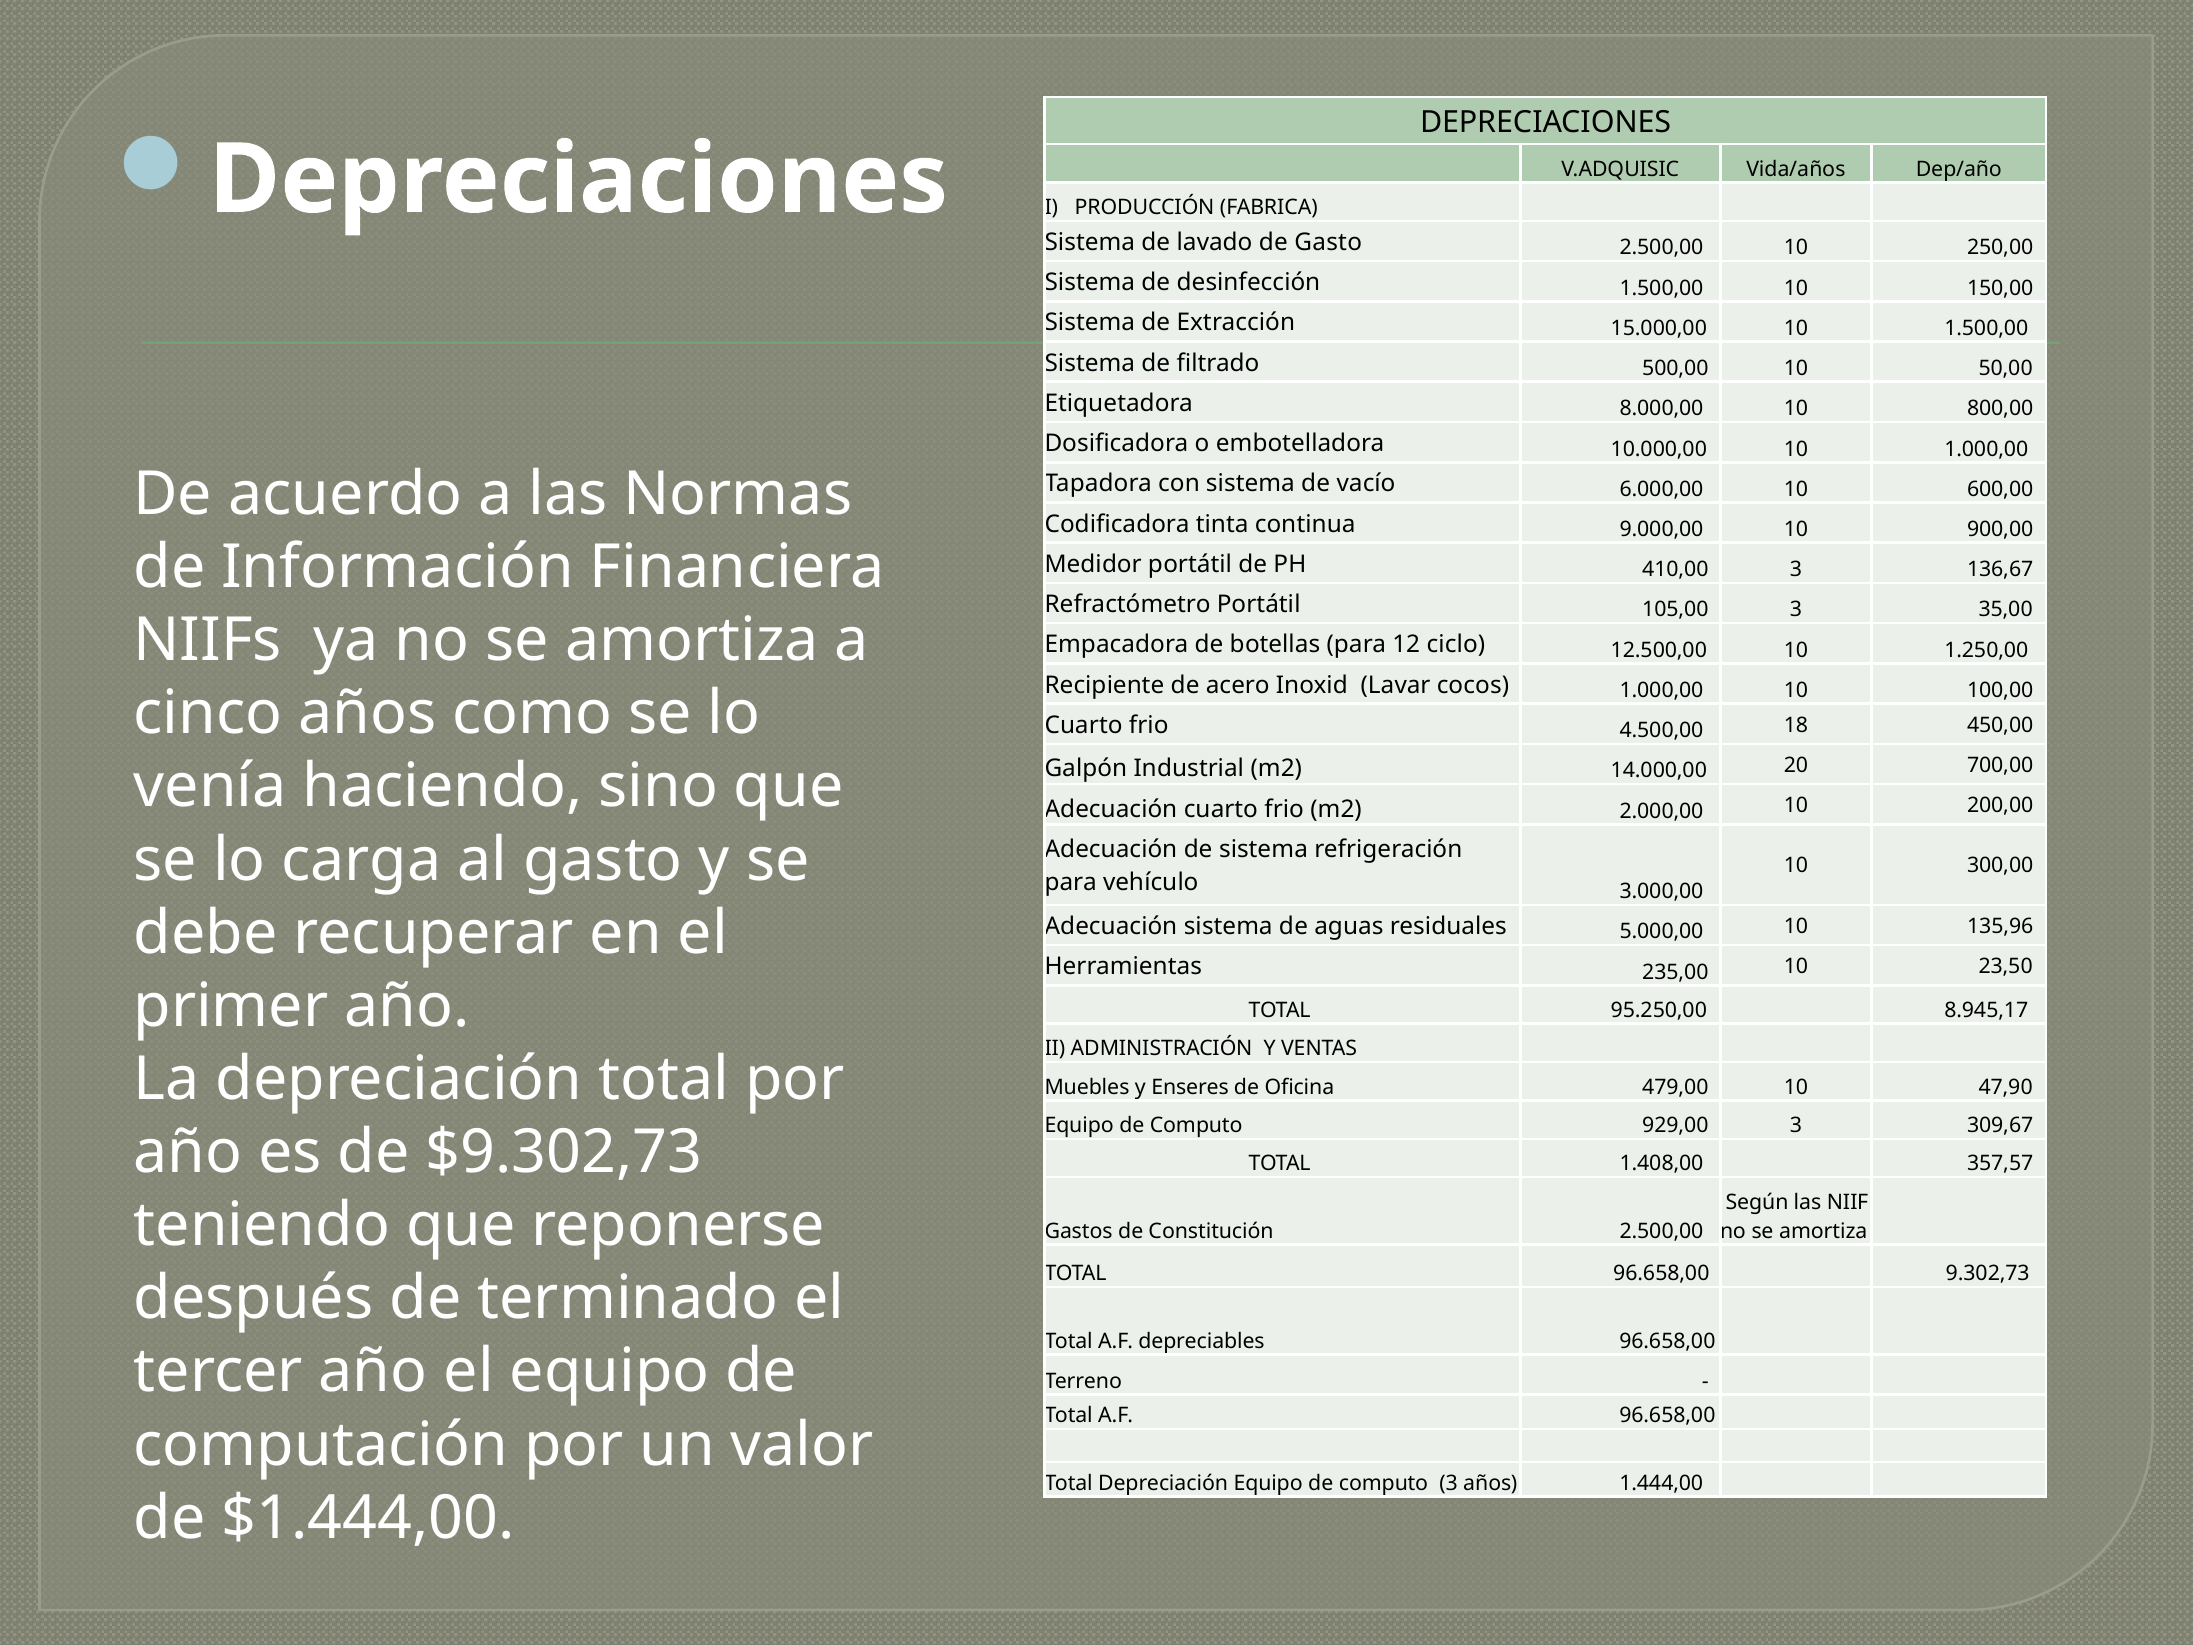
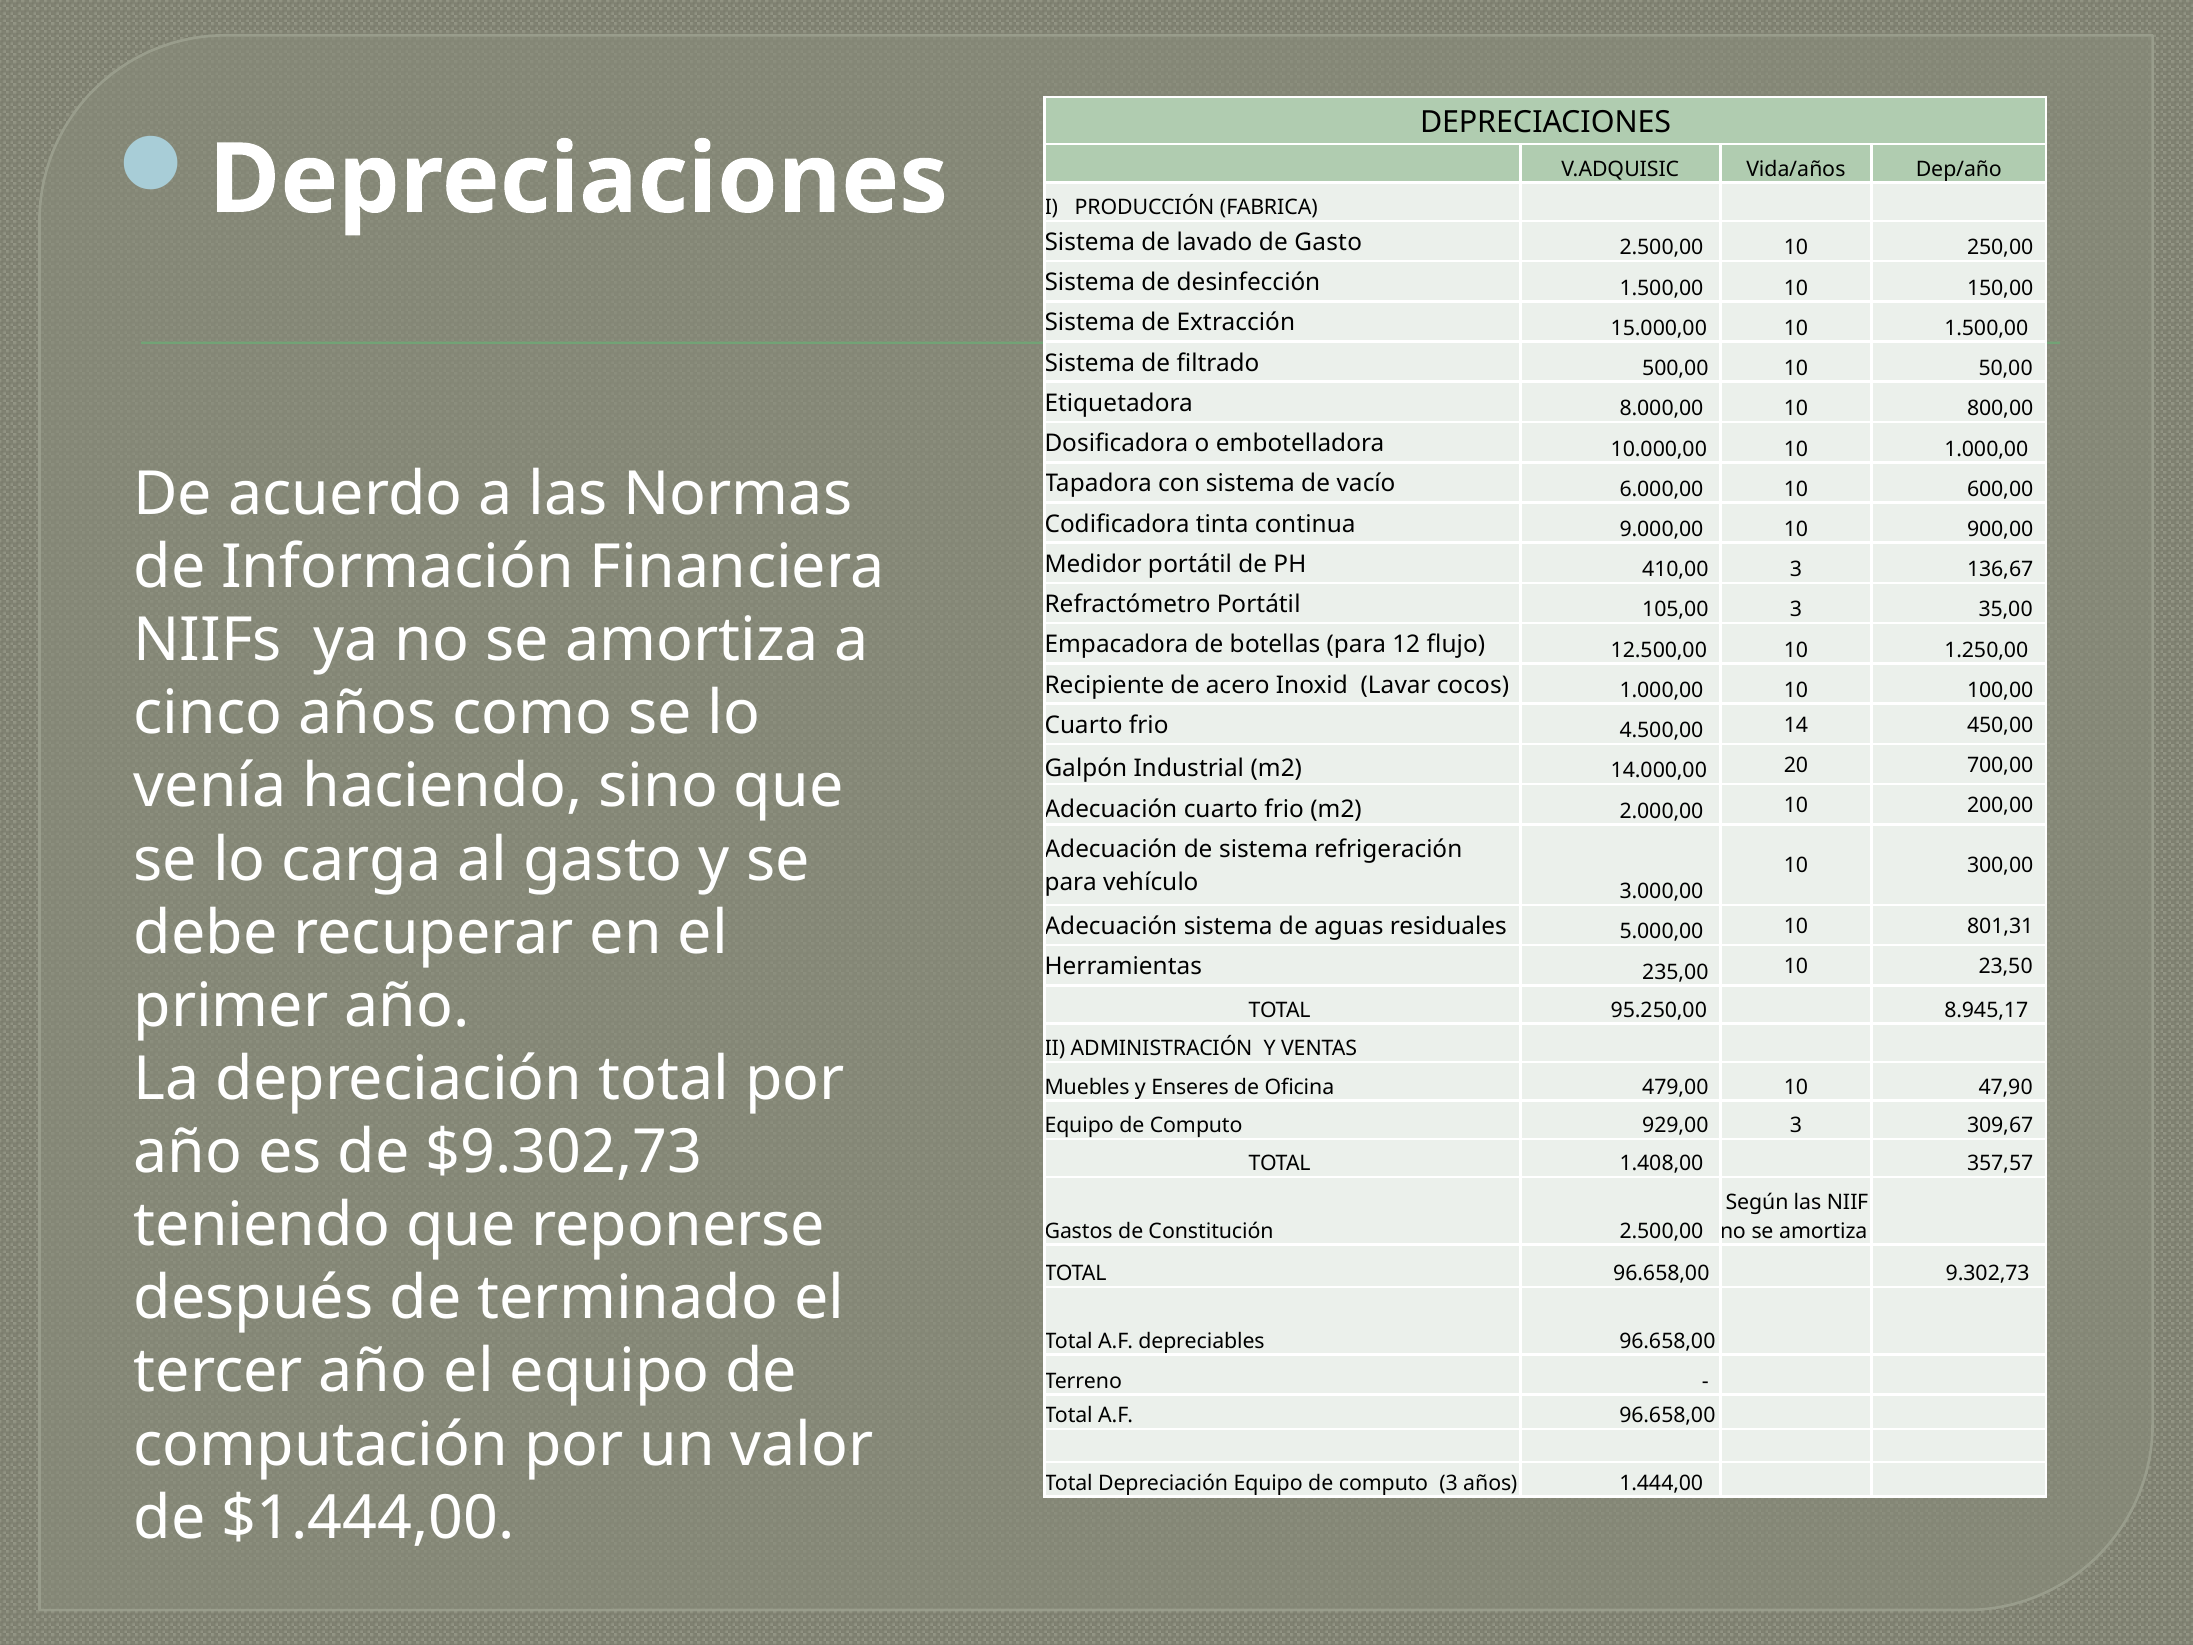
ciclo: ciclo -> flujo
18: 18 -> 14
135,96: 135,96 -> 801,31
